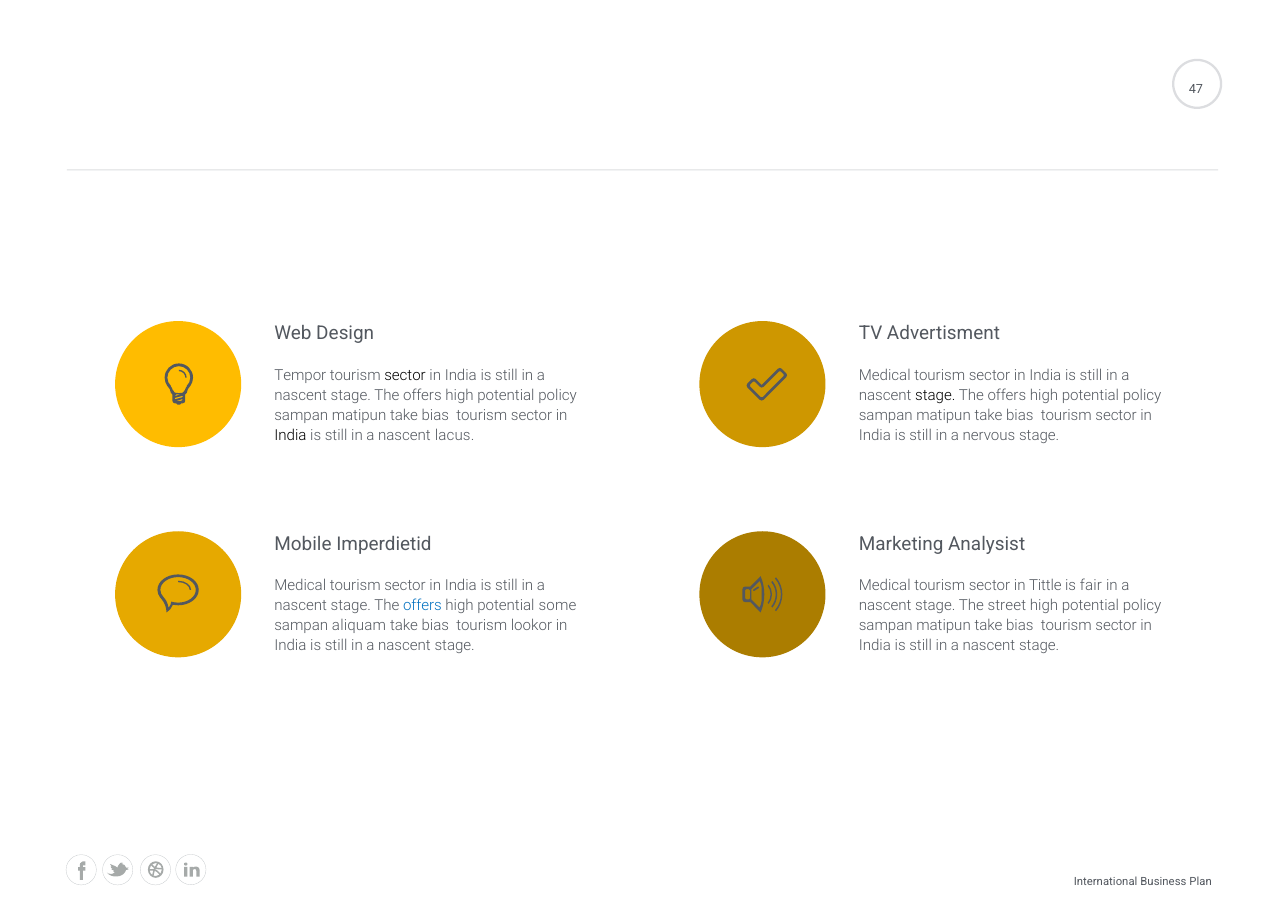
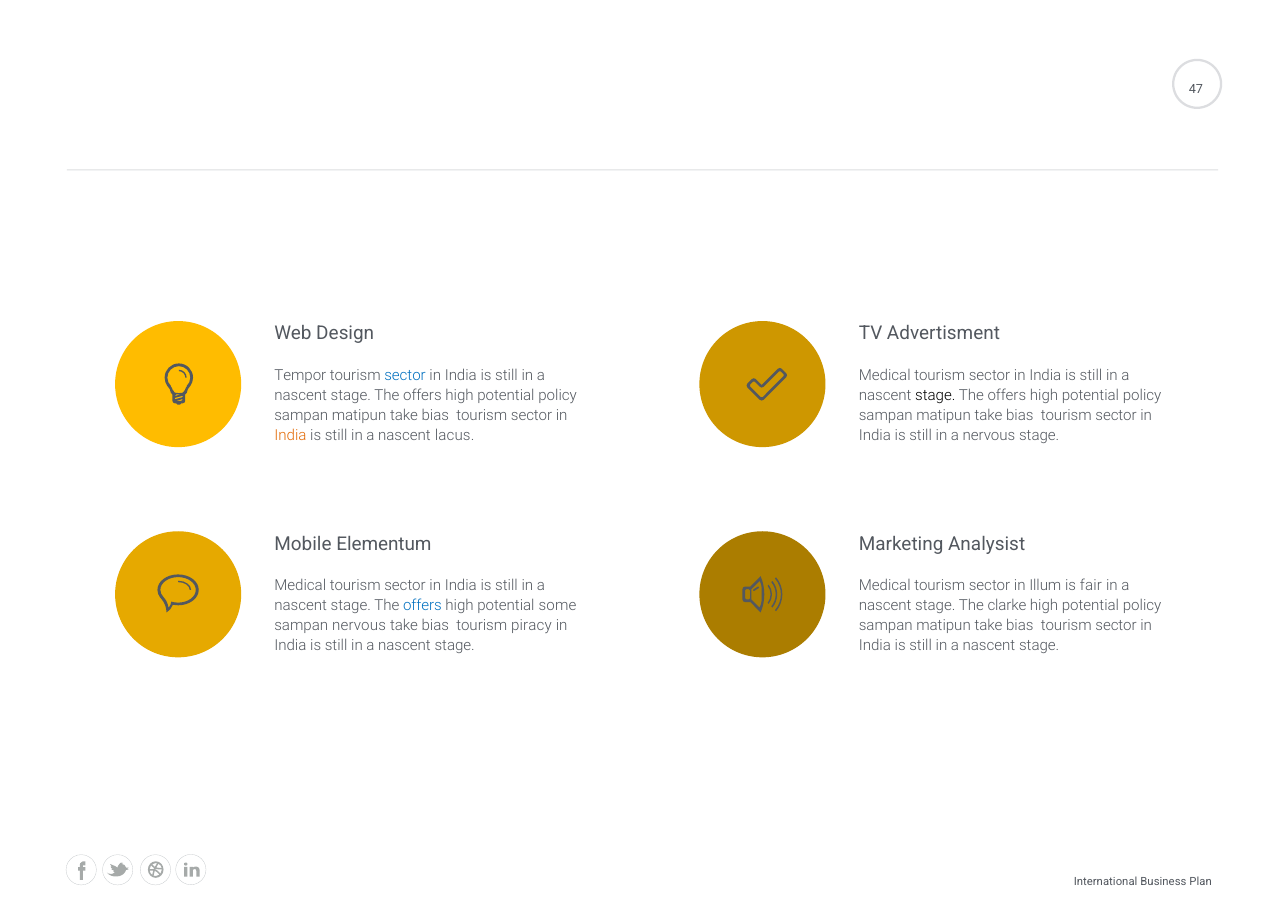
sector at (405, 375) colour: black -> blue
India at (290, 435) colour: black -> orange
Imperdietid: Imperdietid -> Elementum
Tittle: Tittle -> Illum
street: street -> clarke
sampan aliquam: aliquam -> nervous
lookor: lookor -> piracy
